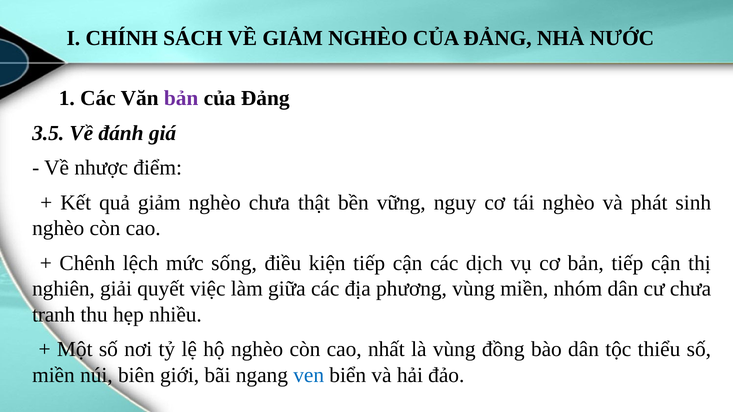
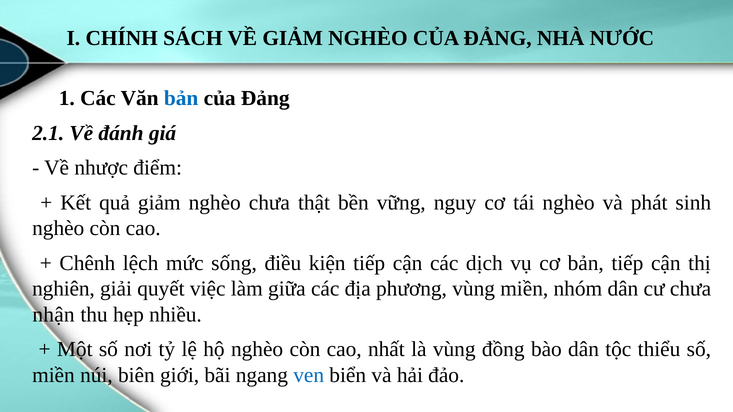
bản at (181, 98) colour: purple -> blue
3.5: 3.5 -> 2.1
tranh: tranh -> nhận
